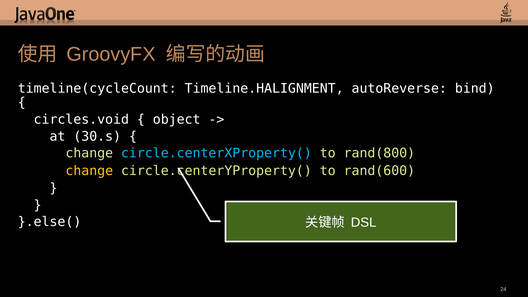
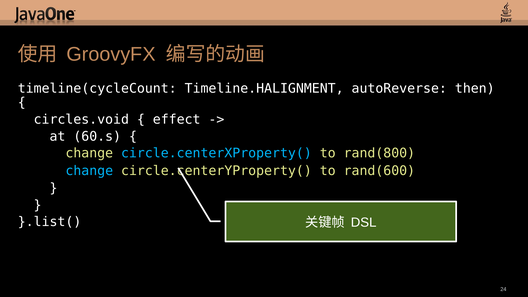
bind: bind -> then
object: object -> effect
30.s: 30.s -> 60.s
change at (89, 171) colour: yellow -> light blue
}.else(: }.else( -> }.list(
